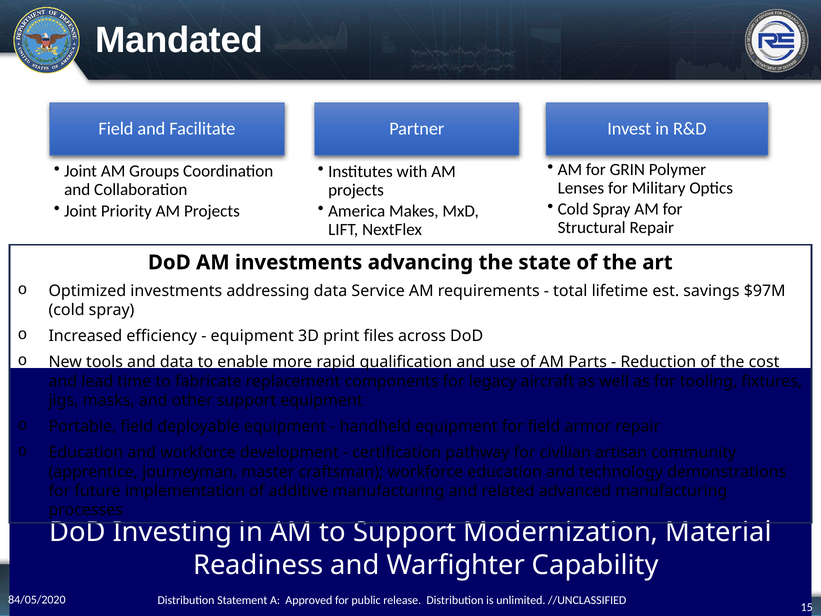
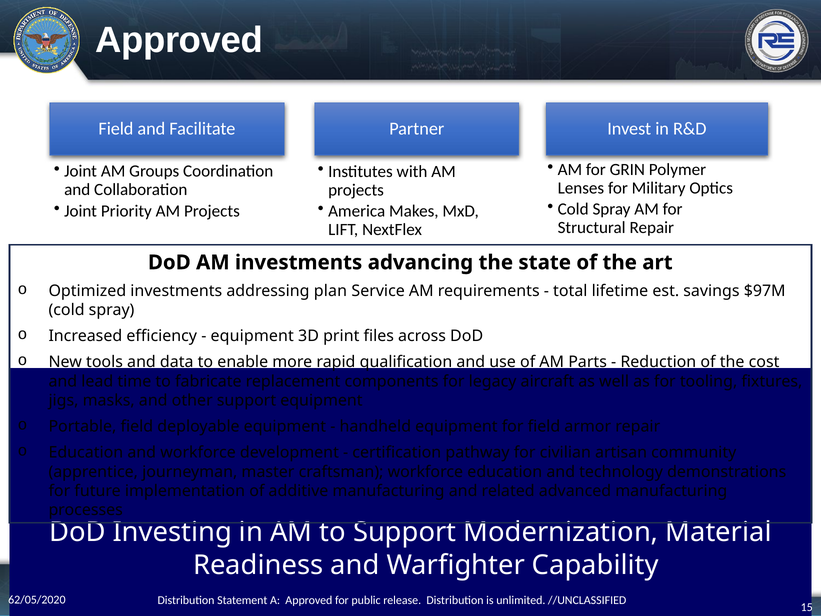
Mandated at (179, 40): Mandated -> Approved
addressing data: data -> plan
84/05/2020: 84/05/2020 -> 62/05/2020
